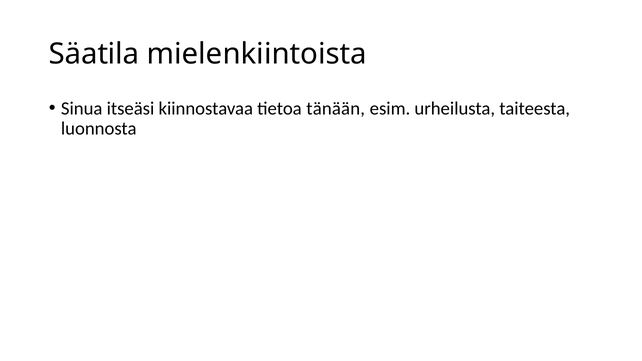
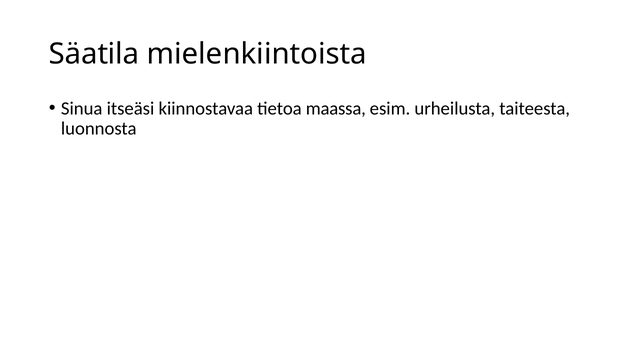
tänään: tänään -> maassa
